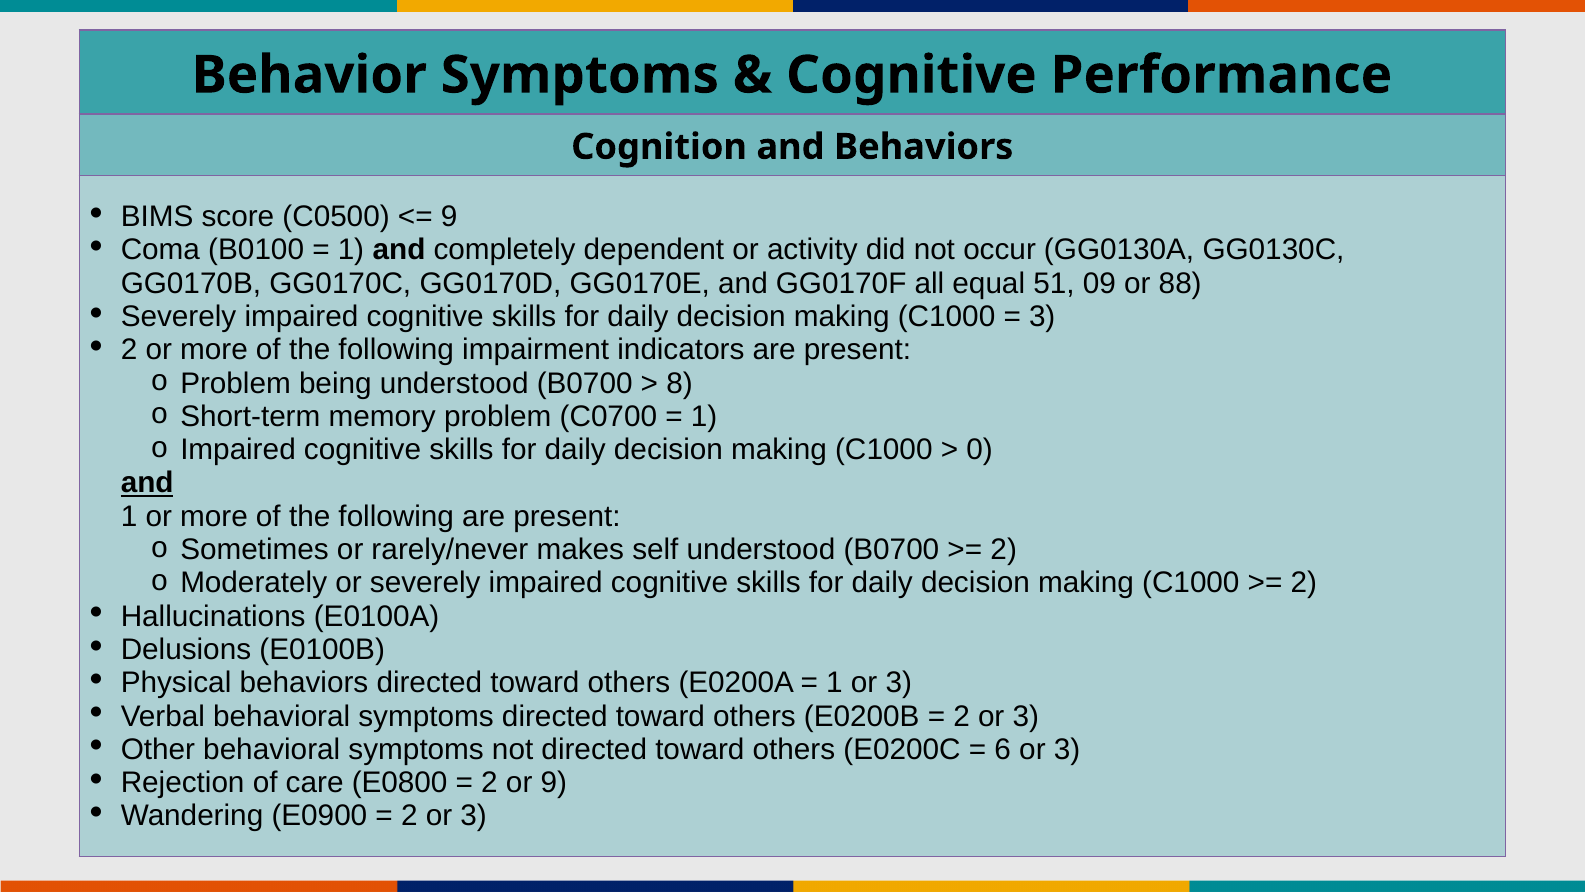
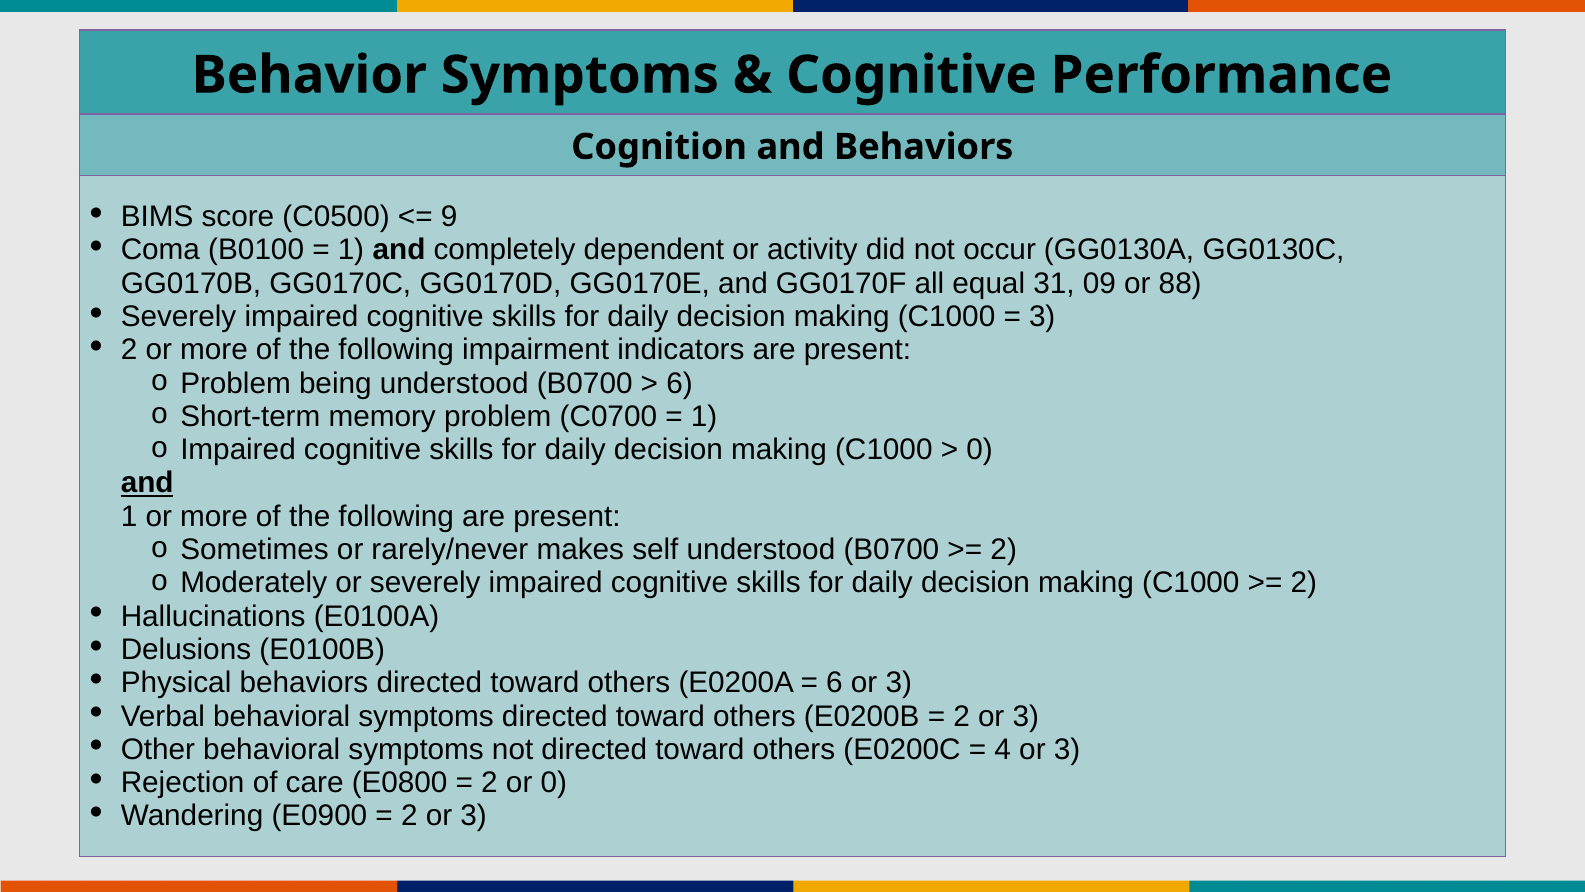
51: 51 -> 31
8 at (679, 383): 8 -> 6
1 at (834, 683): 1 -> 6
6: 6 -> 4
or 9: 9 -> 0
